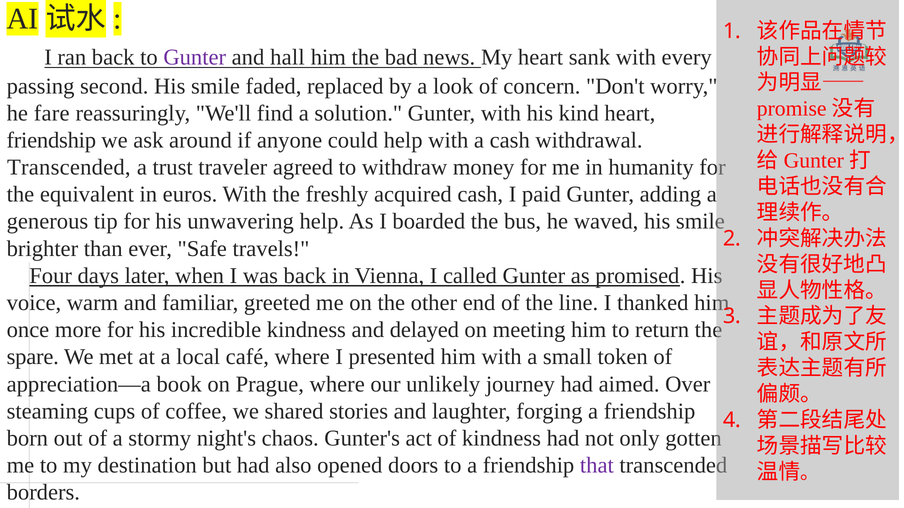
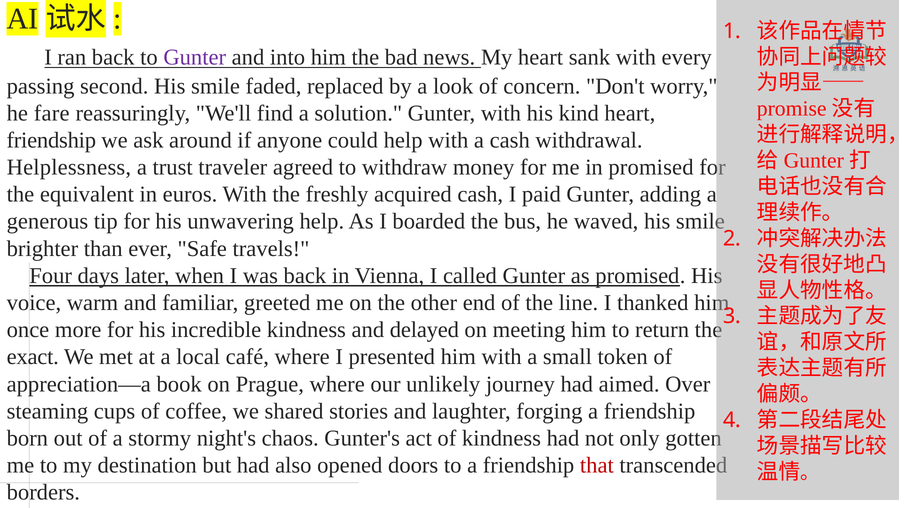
hall: hall -> into
Transcended at (69, 168): Transcended -> Helplessness
in humanity: humanity -> promised
spare: spare -> exact
that colour: purple -> red
